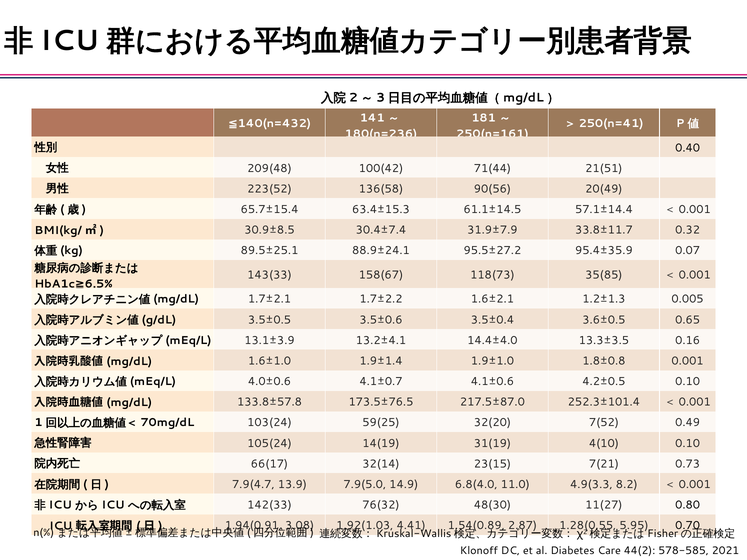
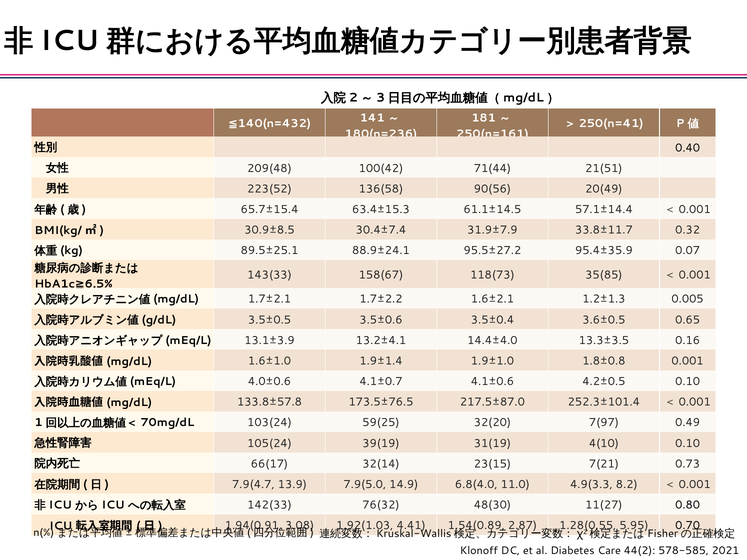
7(52: 7(52 -> 7(97
14(19: 14(19 -> 39(19
